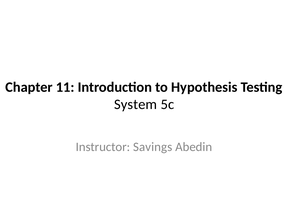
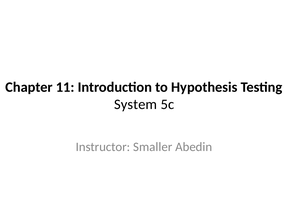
Savings: Savings -> Smaller
